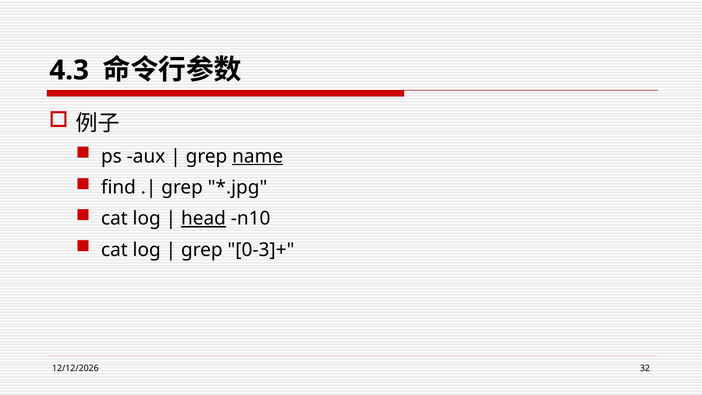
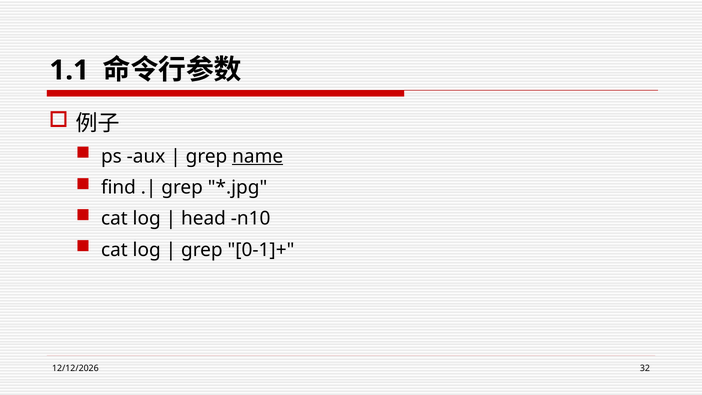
4.3: 4.3 -> 1.1
head underline: present -> none
0-3]+: 0-3]+ -> 0-1]+
